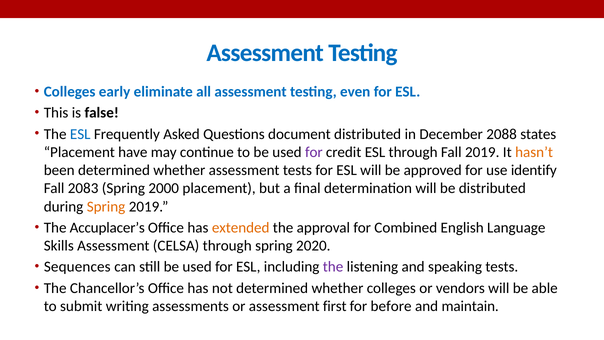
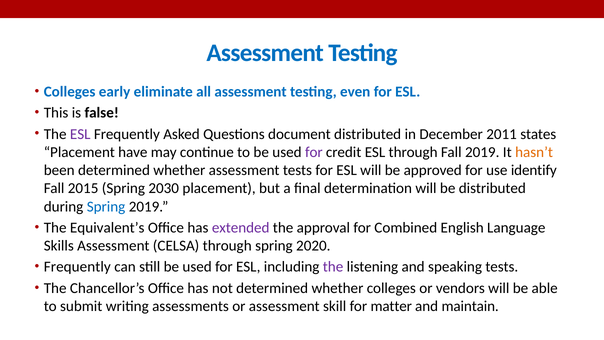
ESL at (80, 134) colour: blue -> purple
2088: 2088 -> 2011
2083: 2083 -> 2015
2000: 2000 -> 2030
Spring at (106, 206) colour: orange -> blue
Accuplacer’s: Accuplacer’s -> Equivalent’s
extended colour: orange -> purple
Sequences at (77, 267): Sequences -> Frequently
first: first -> skill
before: before -> matter
